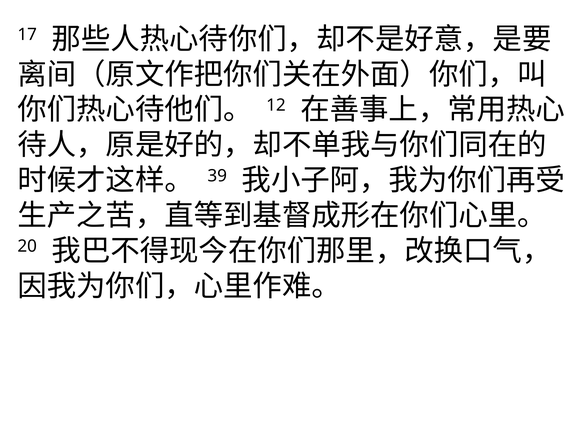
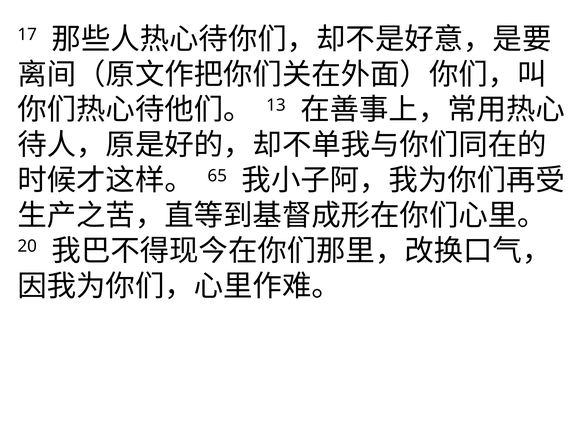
12: 12 -> 13
39: 39 -> 65
